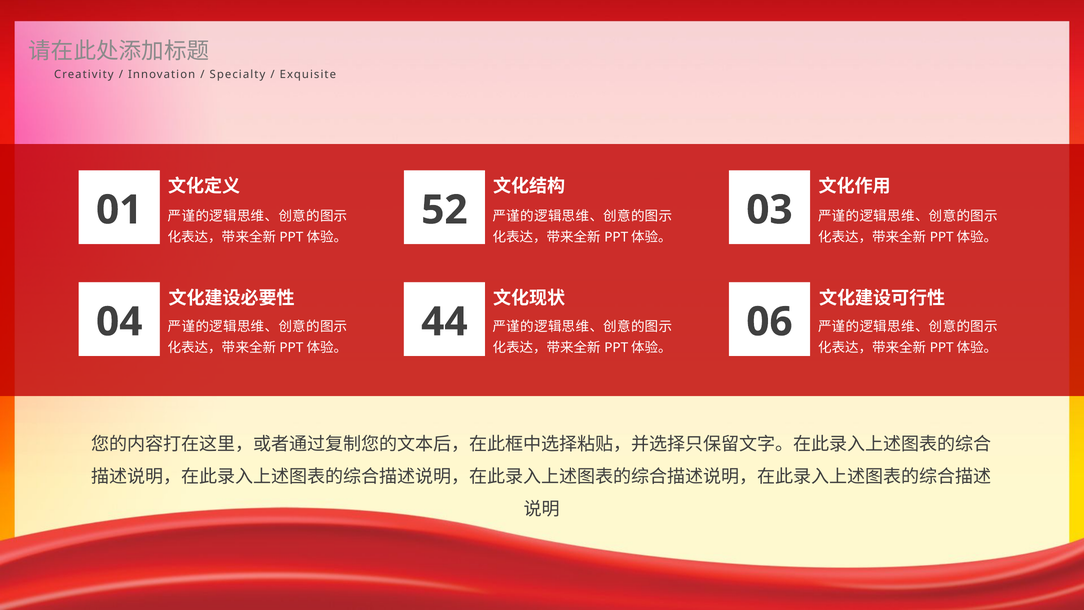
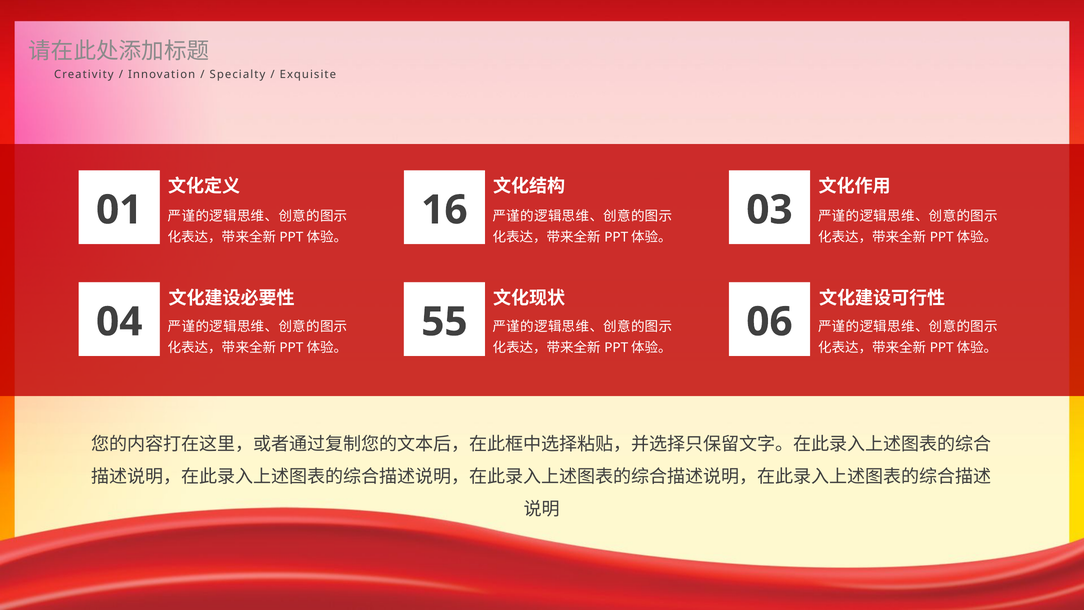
52: 52 -> 16
44: 44 -> 55
